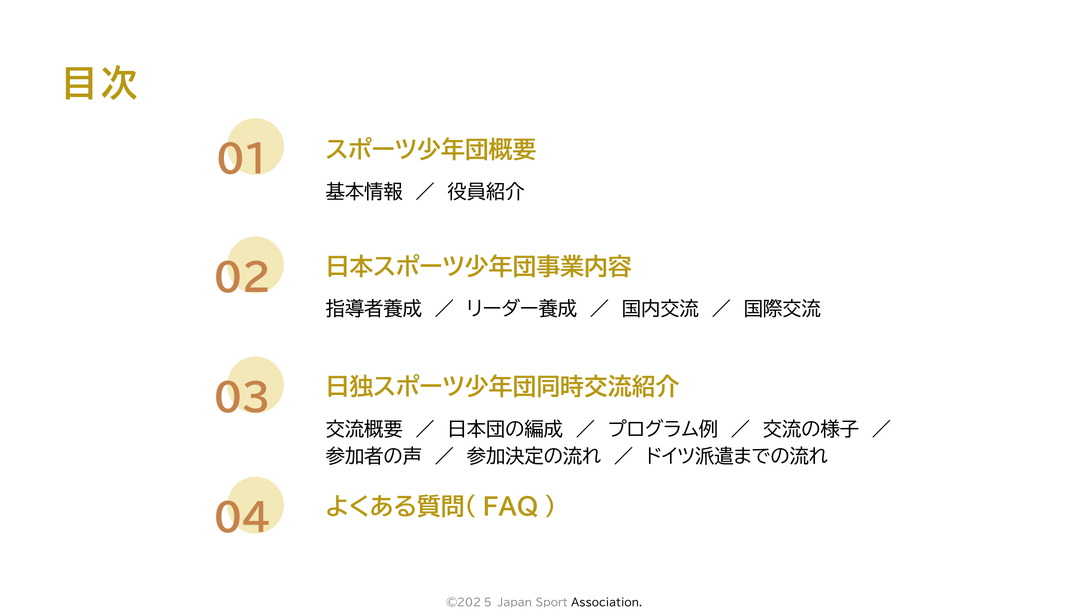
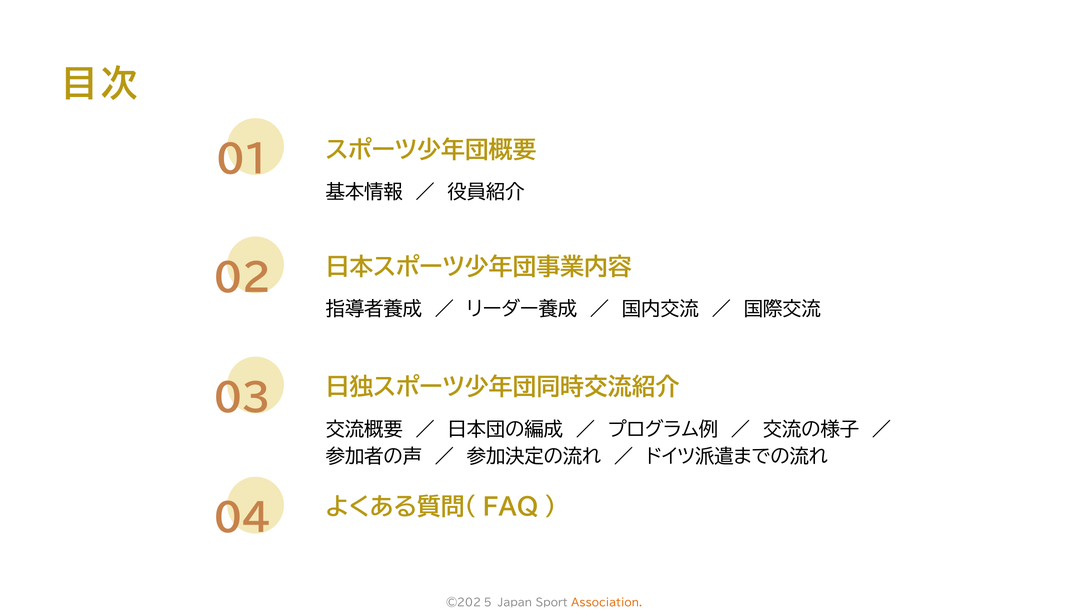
Association colour: black -> orange
